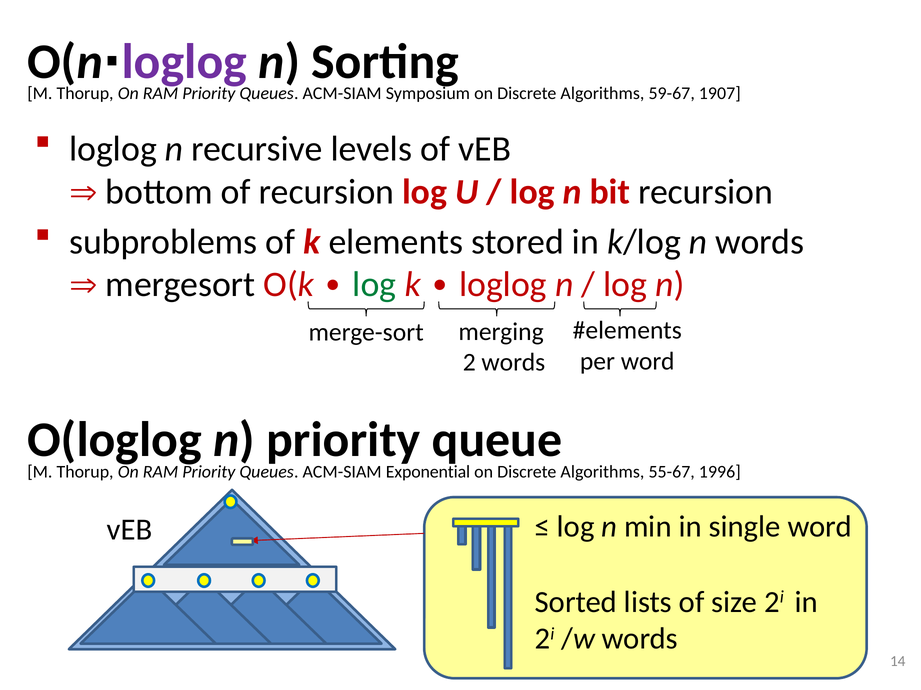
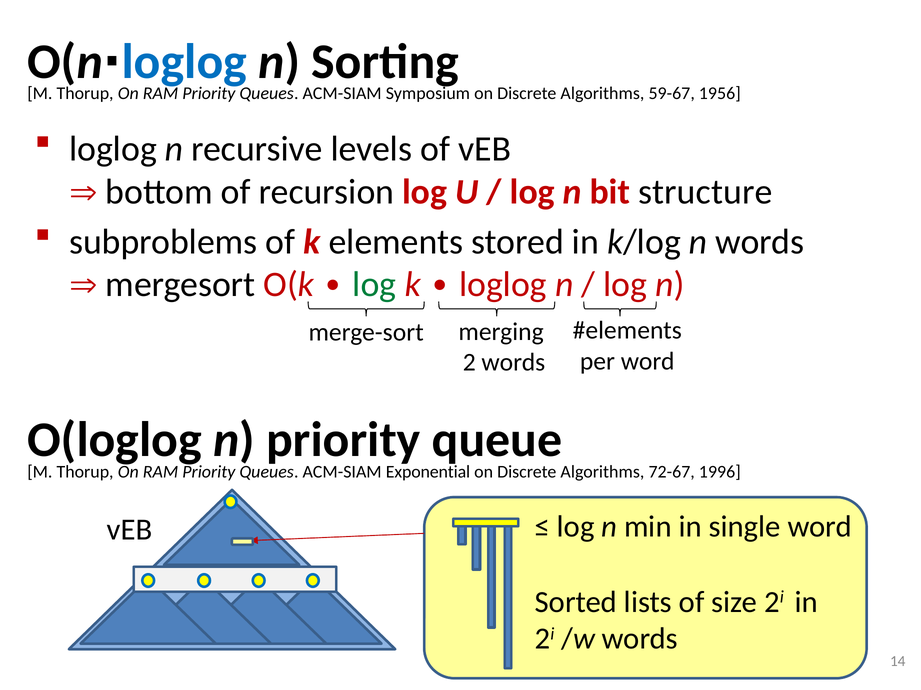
loglog at (184, 62) colour: purple -> blue
1907: 1907 -> 1956
bit recursion: recursion -> structure
55-67: 55-67 -> 72-67
